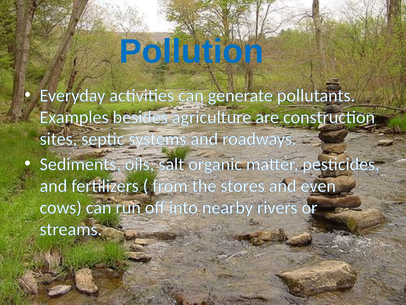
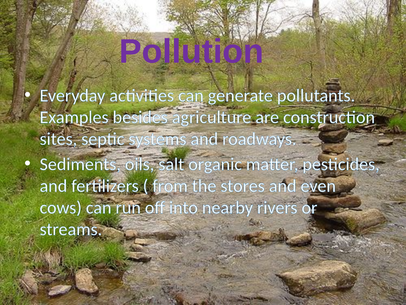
Pollution colour: blue -> purple
